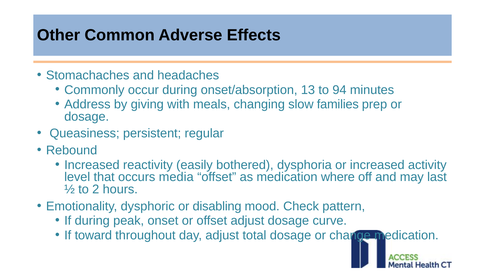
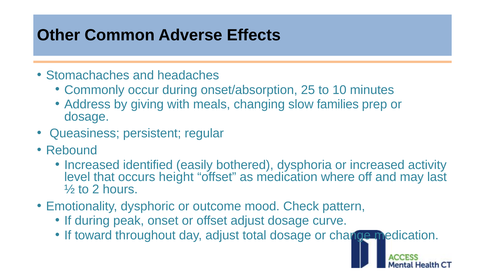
13: 13 -> 25
94: 94 -> 10
reactivity: reactivity -> identified
media: media -> height
disabling: disabling -> outcome
